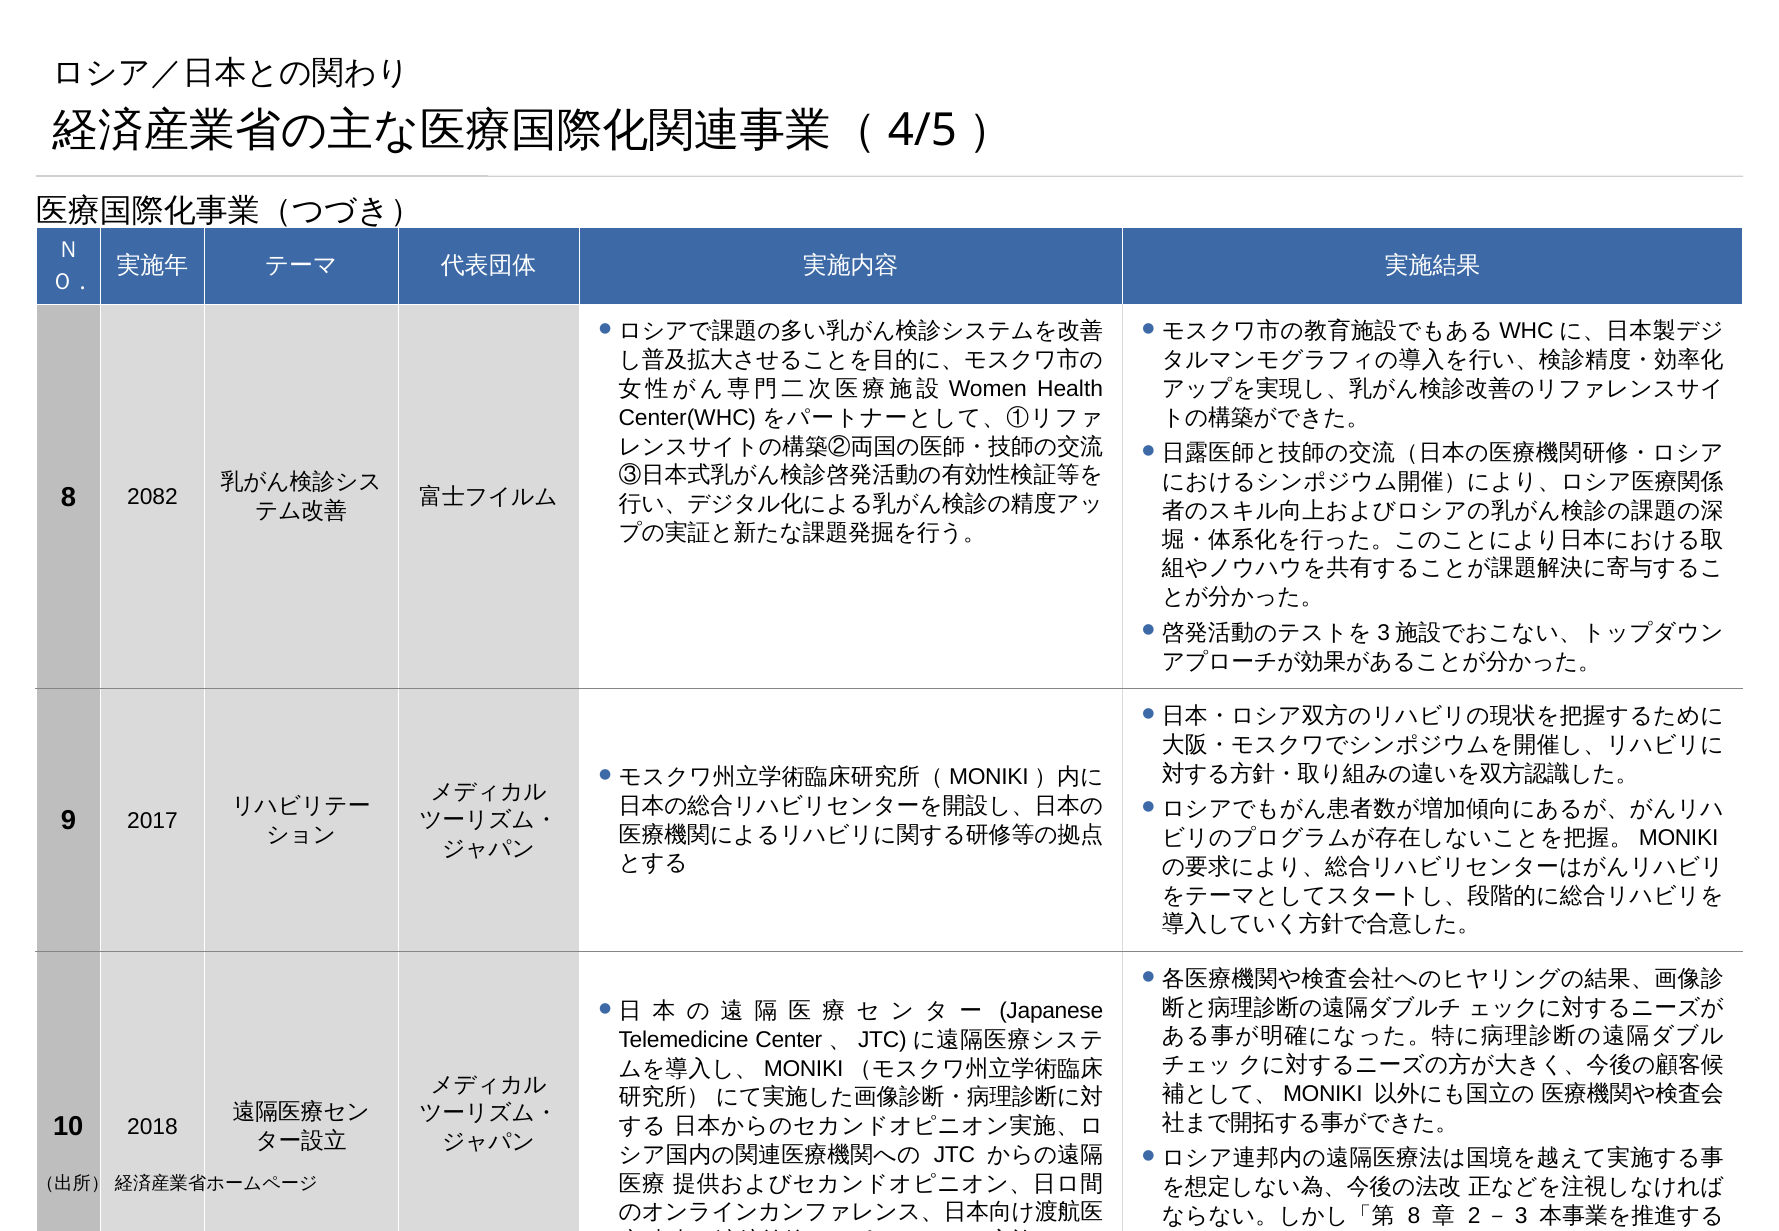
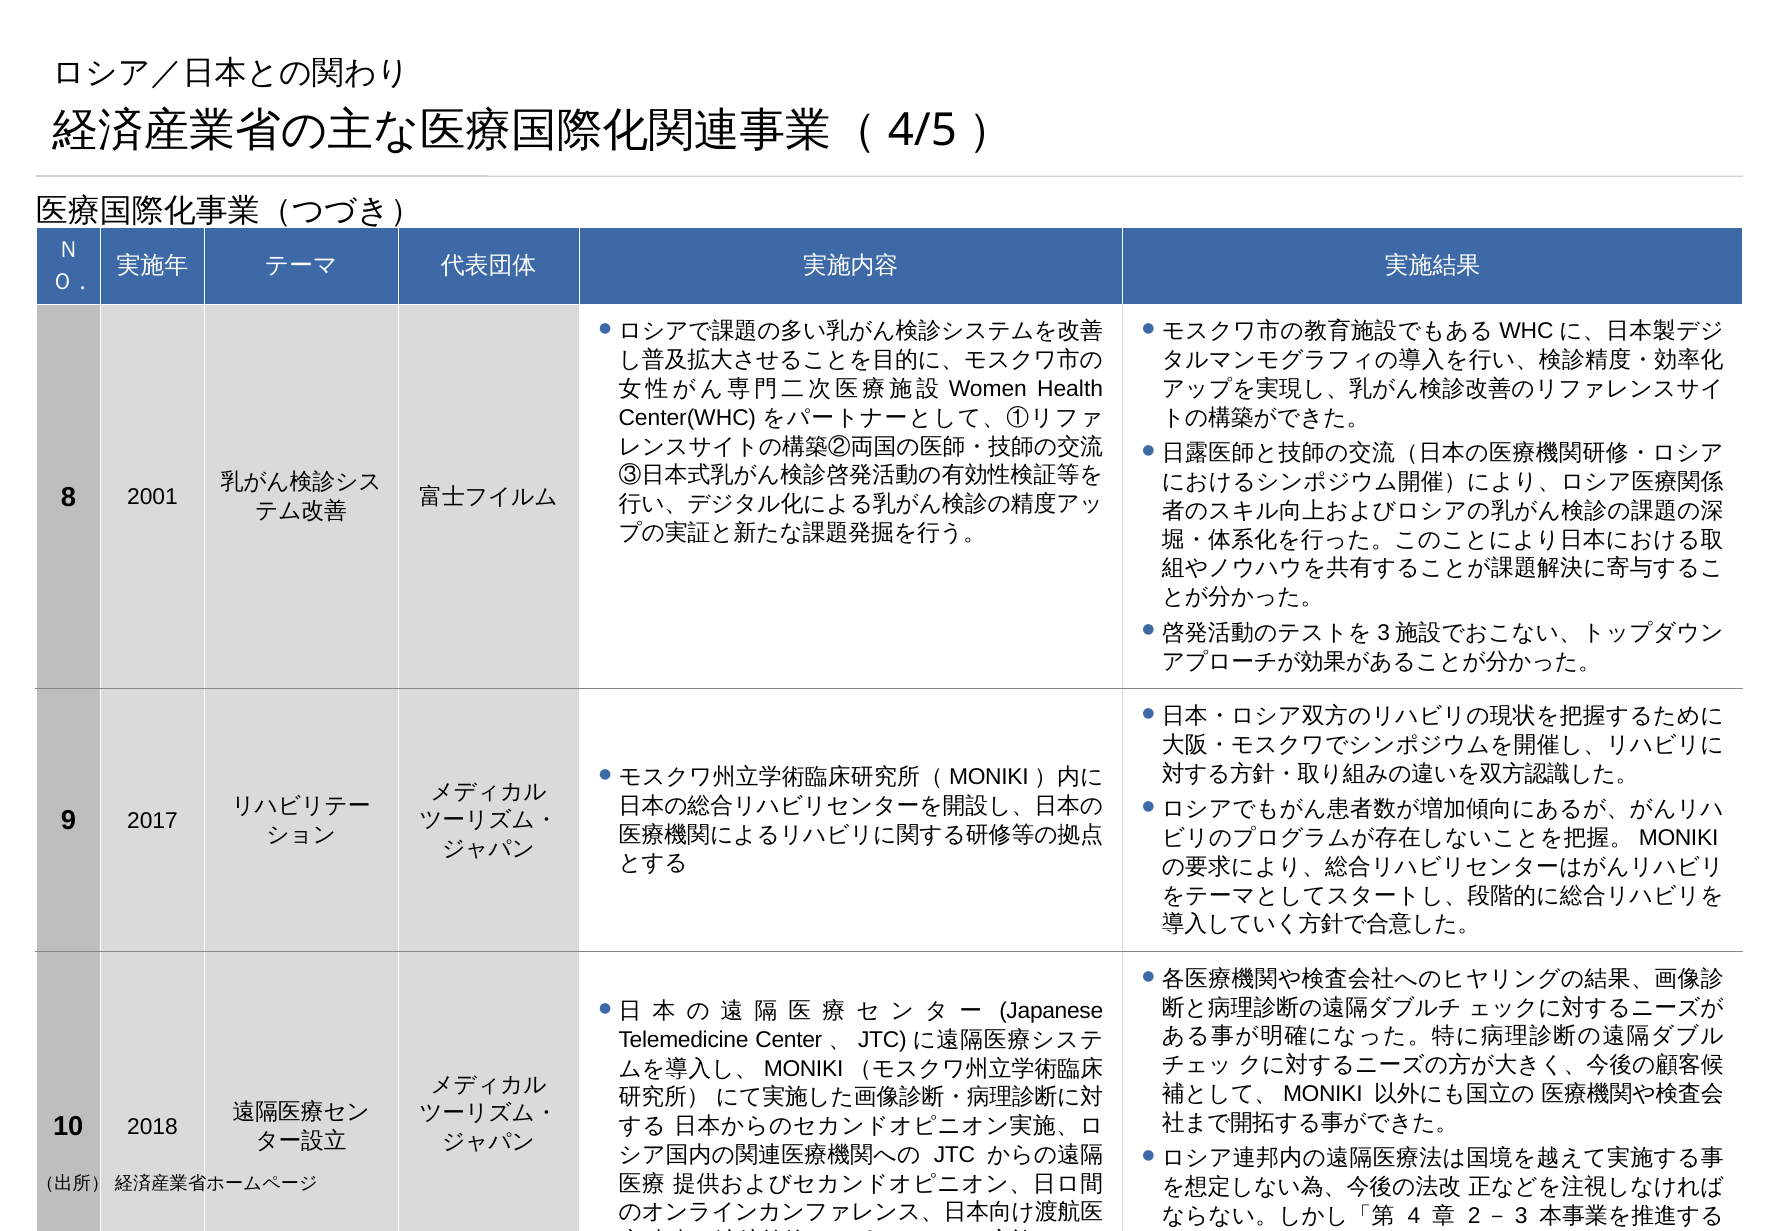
2082: 2082 -> 2001
8 at (1414, 1216): 8 -> 4
